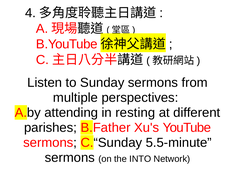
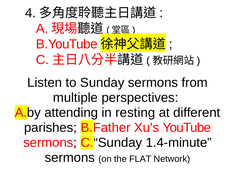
5.5-minute: 5.5-minute -> 1.4-minute
INTO: INTO -> FLAT
